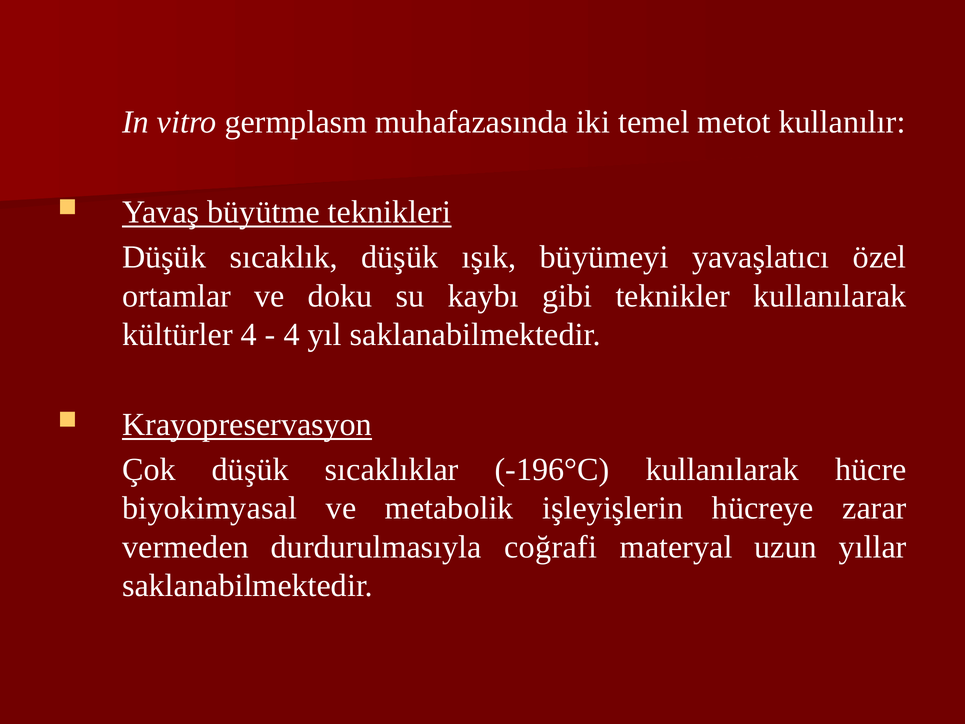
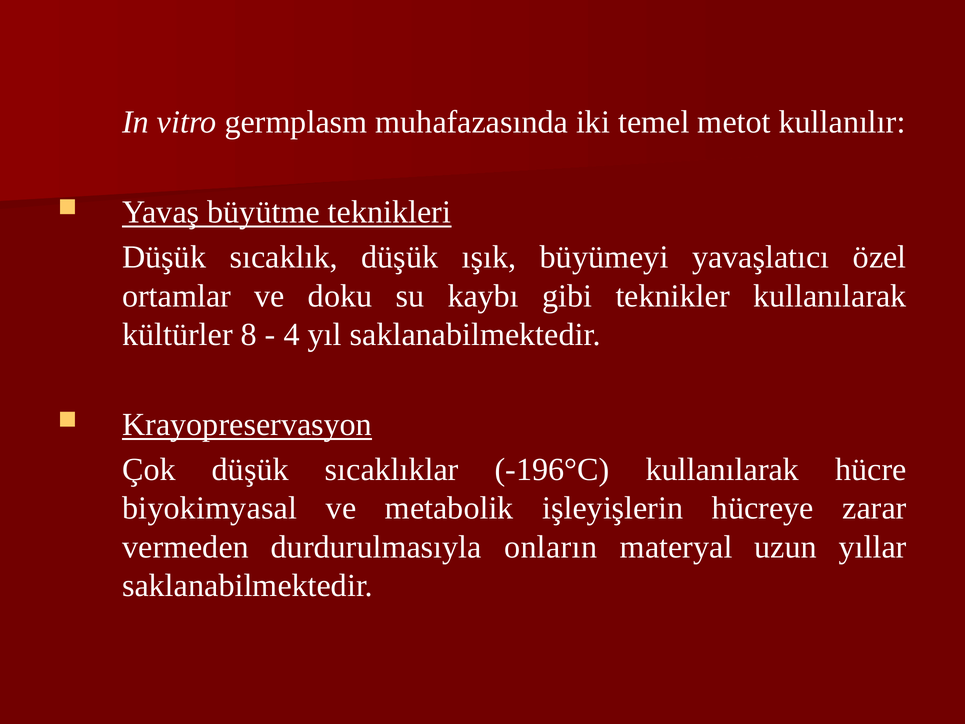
kültürler 4: 4 -> 8
coğrafi: coğrafi -> onların
